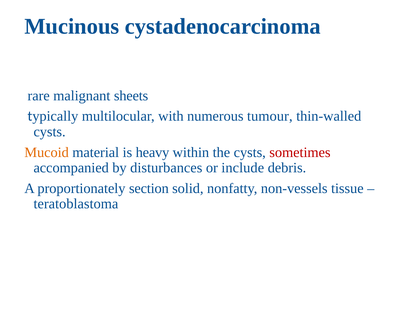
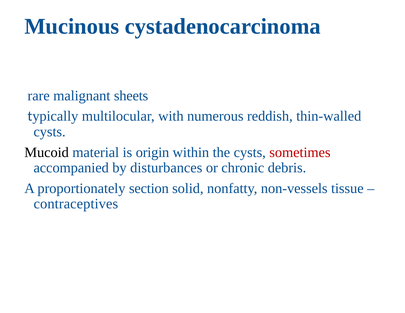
tumour: tumour -> reddish
Mucoid colour: orange -> black
heavy: heavy -> origin
include: include -> chronic
teratoblastoma: teratoblastoma -> contraceptives
